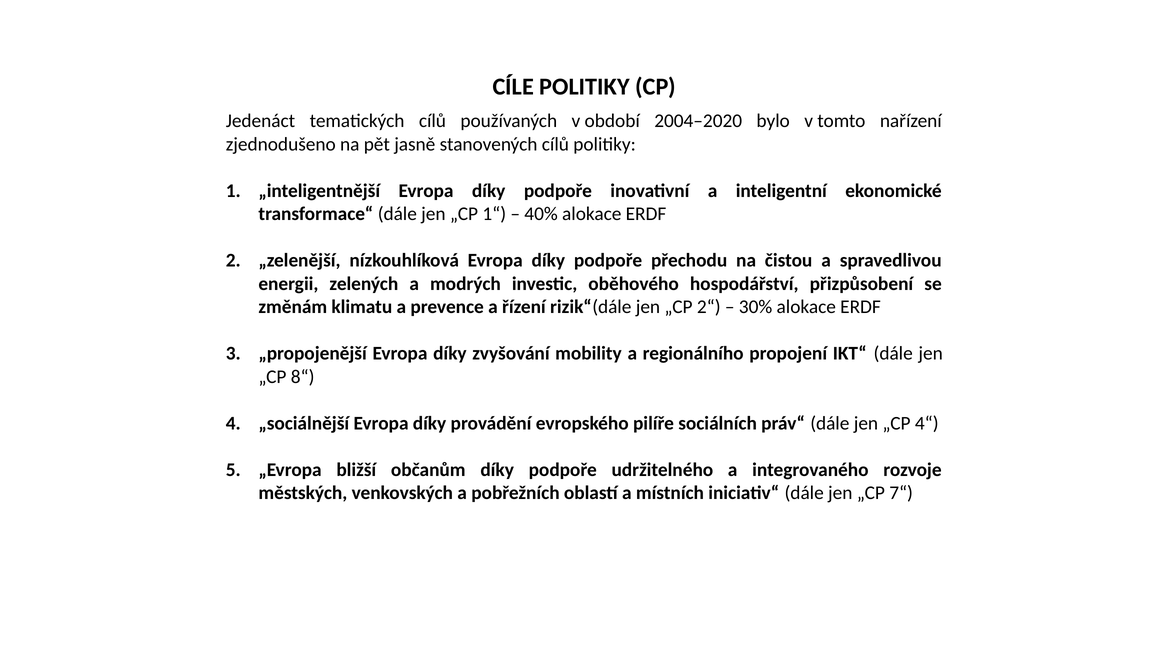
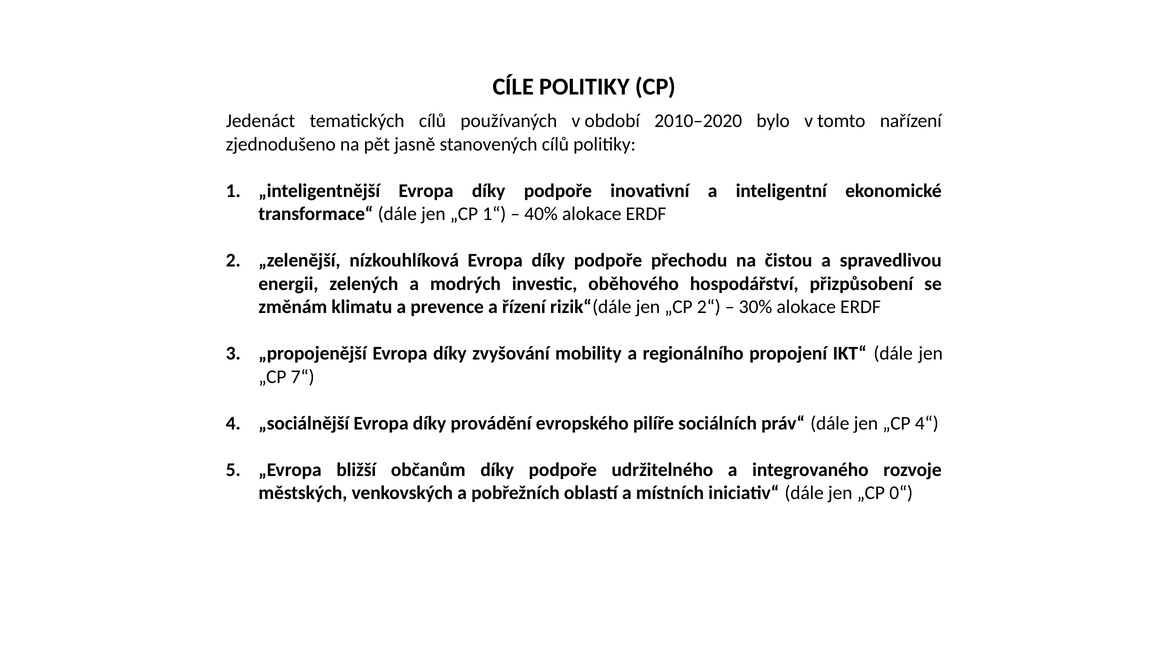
2004–2020: 2004–2020 -> 2010–2020
8“: 8“ -> 7“
7“: 7“ -> 0“
